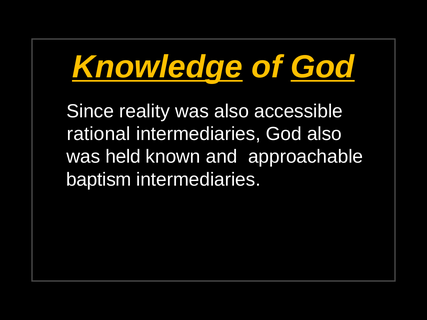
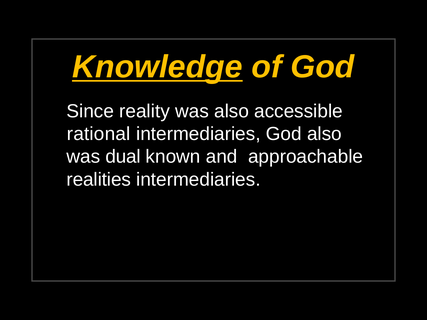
God at (323, 67) underline: present -> none
held: held -> dual
baptism: baptism -> realities
